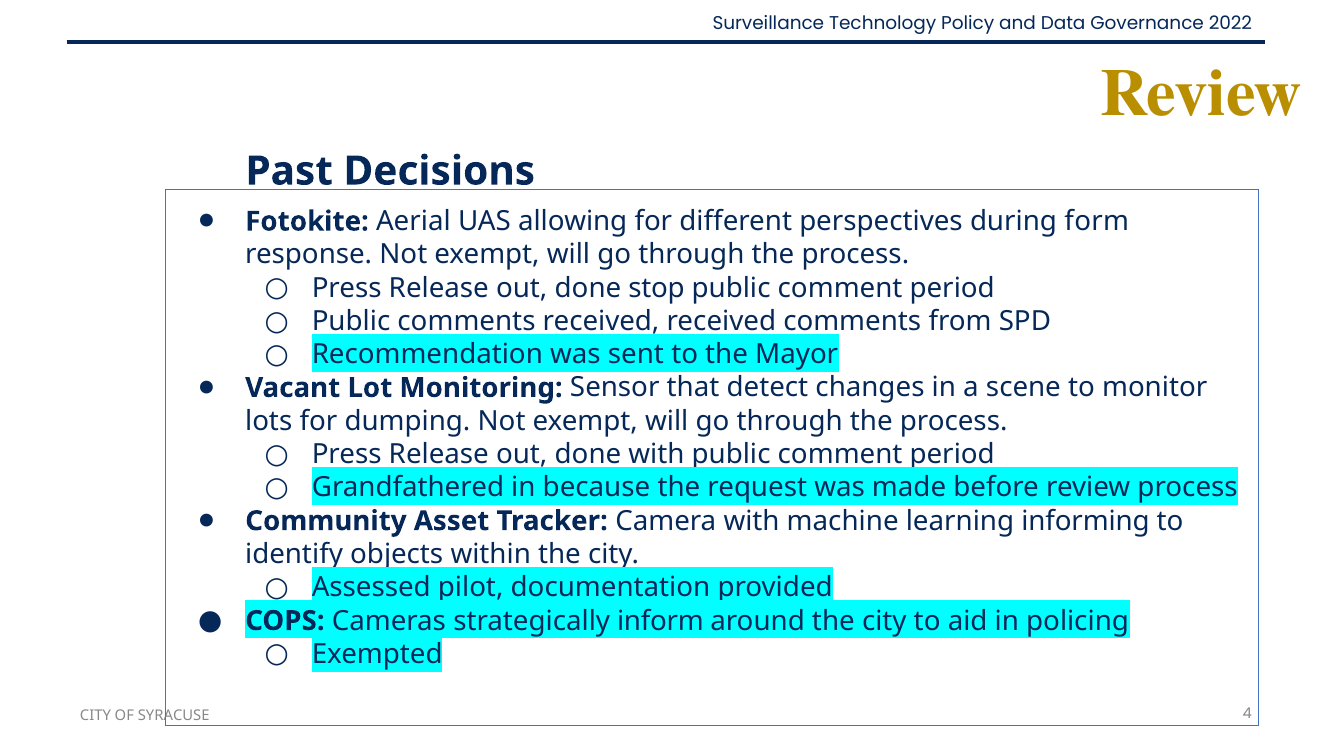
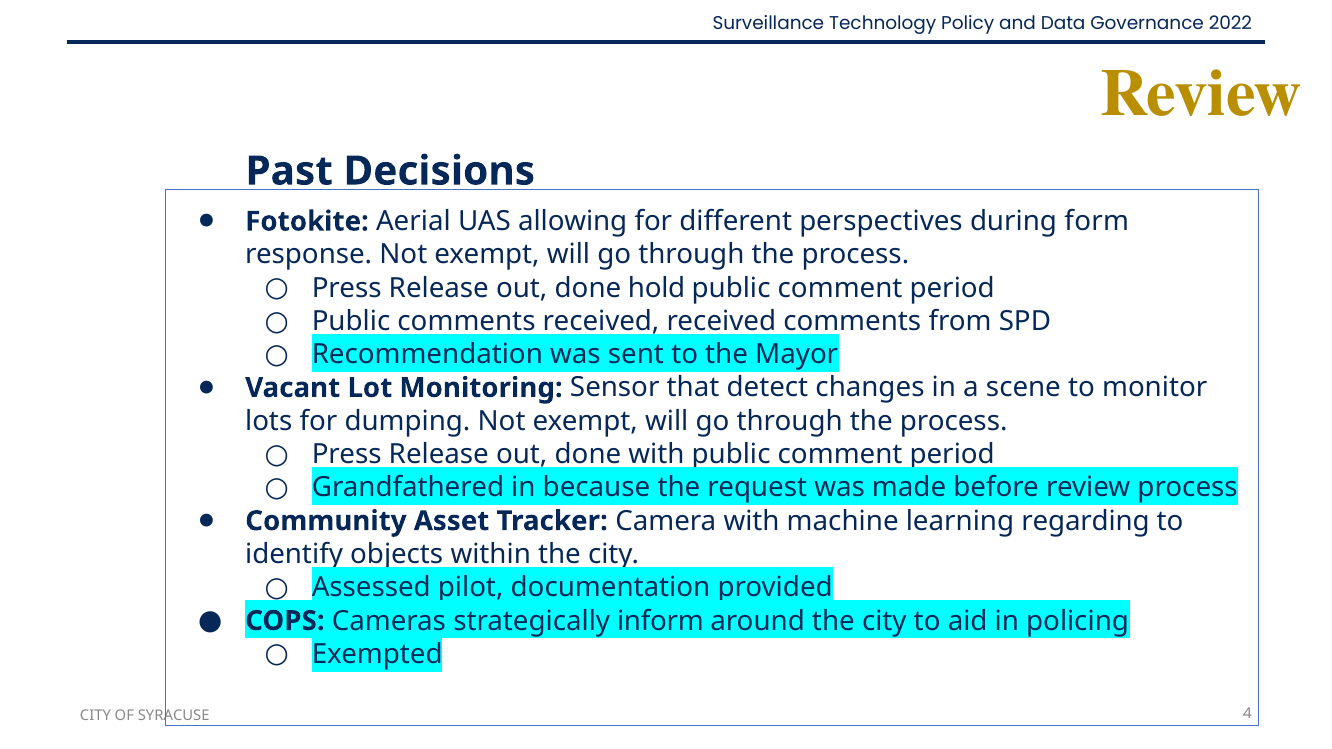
stop: stop -> hold
informing: informing -> regarding
